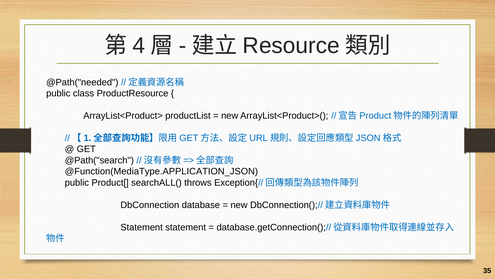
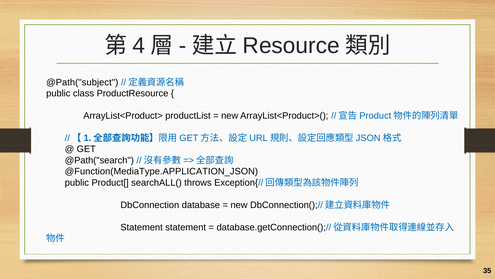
@Path("needed: @Path("needed -> @Path("subject
